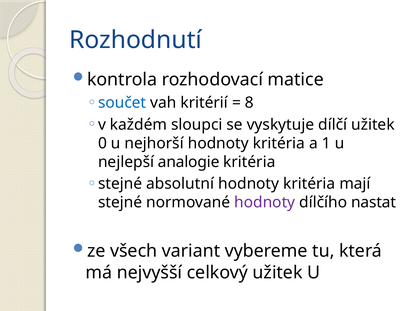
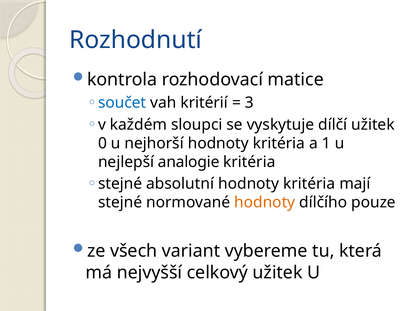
8: 8 -> 3
hodnoty at (265, 202) colour: purple -> orange
nastat: nastat -> pouze
